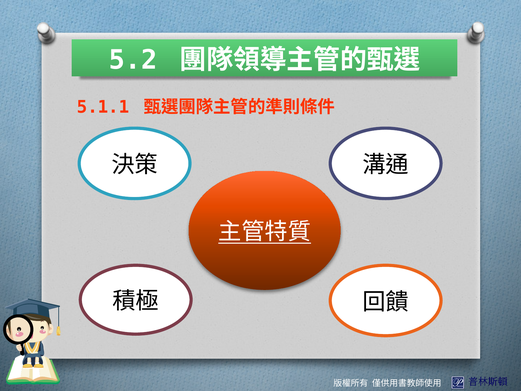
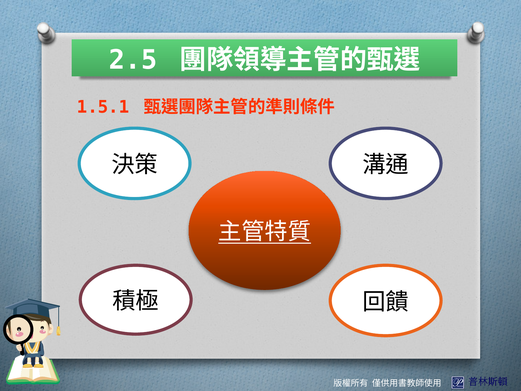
5.2: 5.2 -> 2.5
5.1.1: 5.1.1 -> 1.5.1
